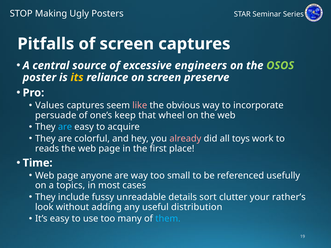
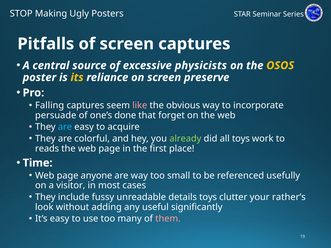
engineers: engineers -> physicists
OSOS colour: light green -> yellow
Values: Values -> Falling
keep: keep -> done
wheel: wheel -> forget
already colour: pink -> light green
topics: topics -> visitor
details sort: sort -> toys
distribution: distribution -> significantly
them colour: light blue -> pink
